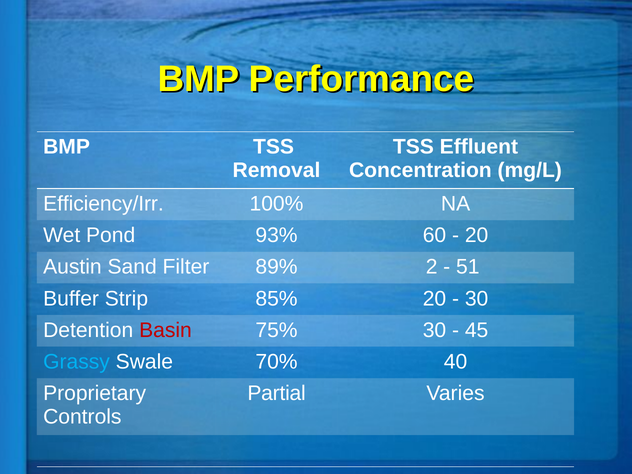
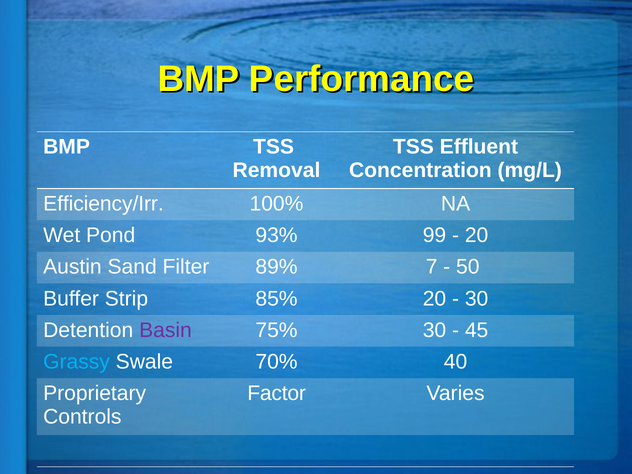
60: 60 -> 99
2: 2 -> 7
51: 51 -> 50
Basin colour: red -> purple
Partial: Partial -> Factor
